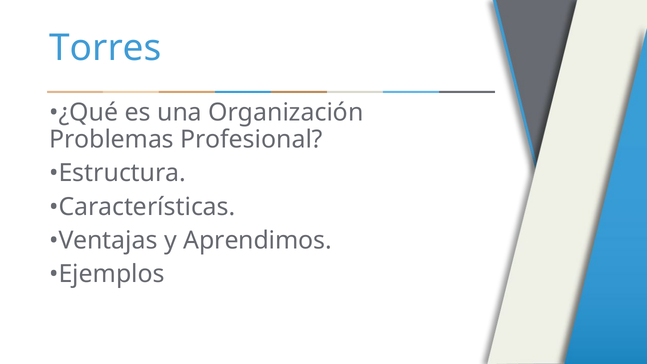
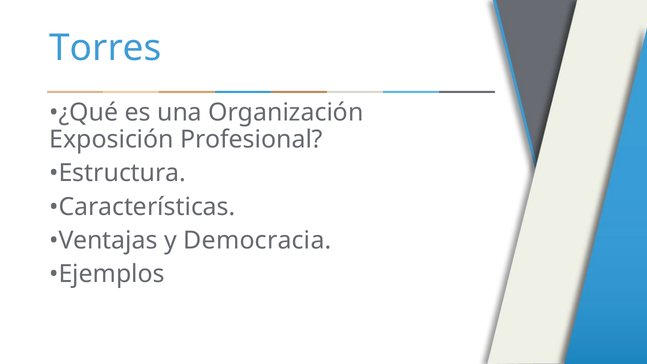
Problemas: Problemas -> Exposición
Aprendimos: Aprendimos -> Democracia
